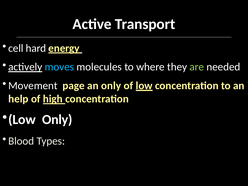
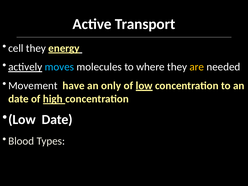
cell hard: hard -> they
are colour: light green -> yellow
page: page -> have
help at (18, 99): help -> date
Only at (57, 120): Only -> Date
